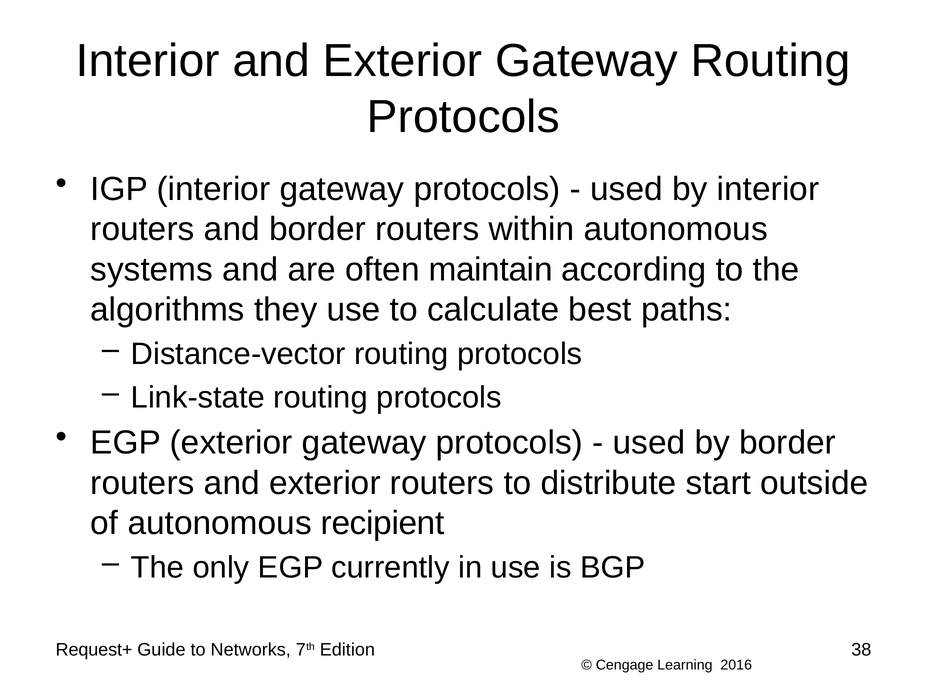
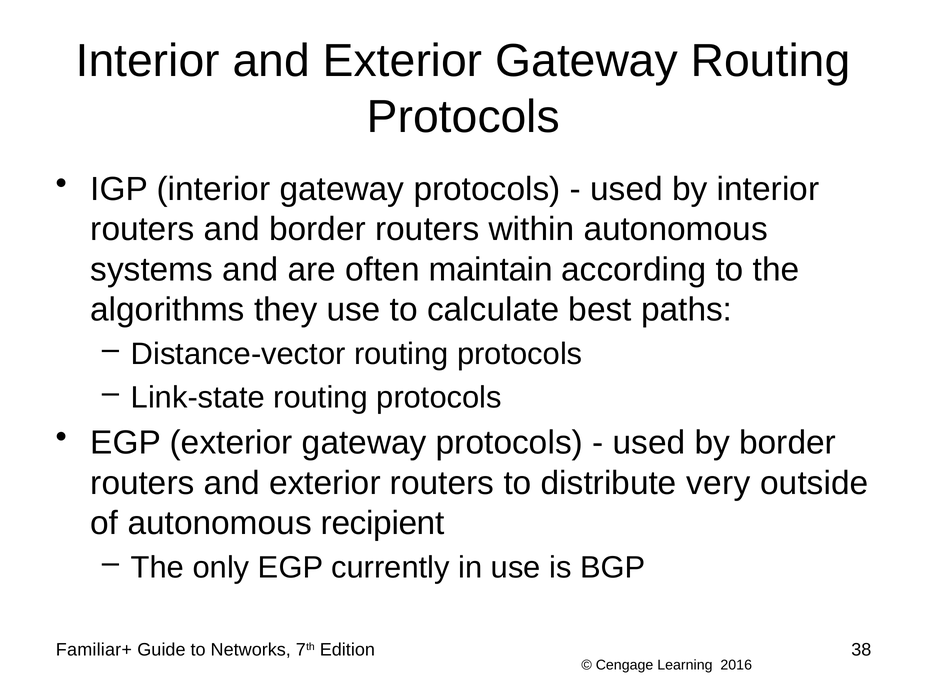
start: start -> very
Request+: Request+ -> Familiar+
